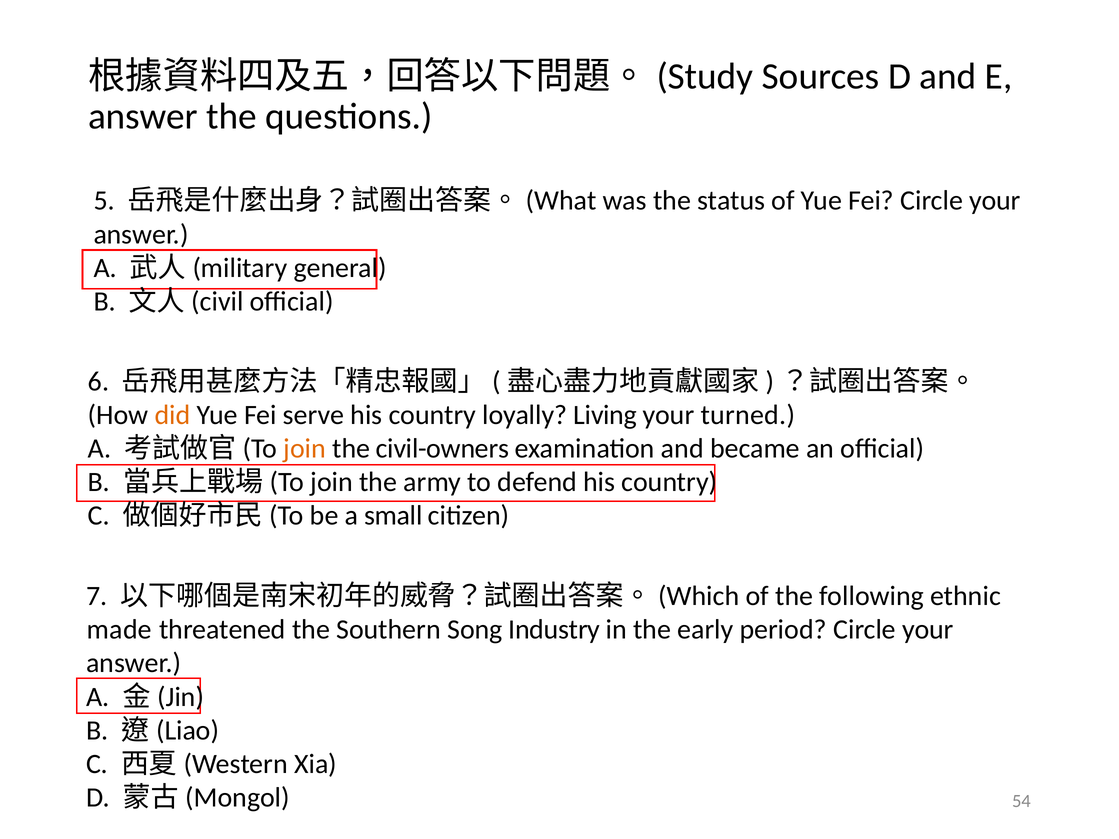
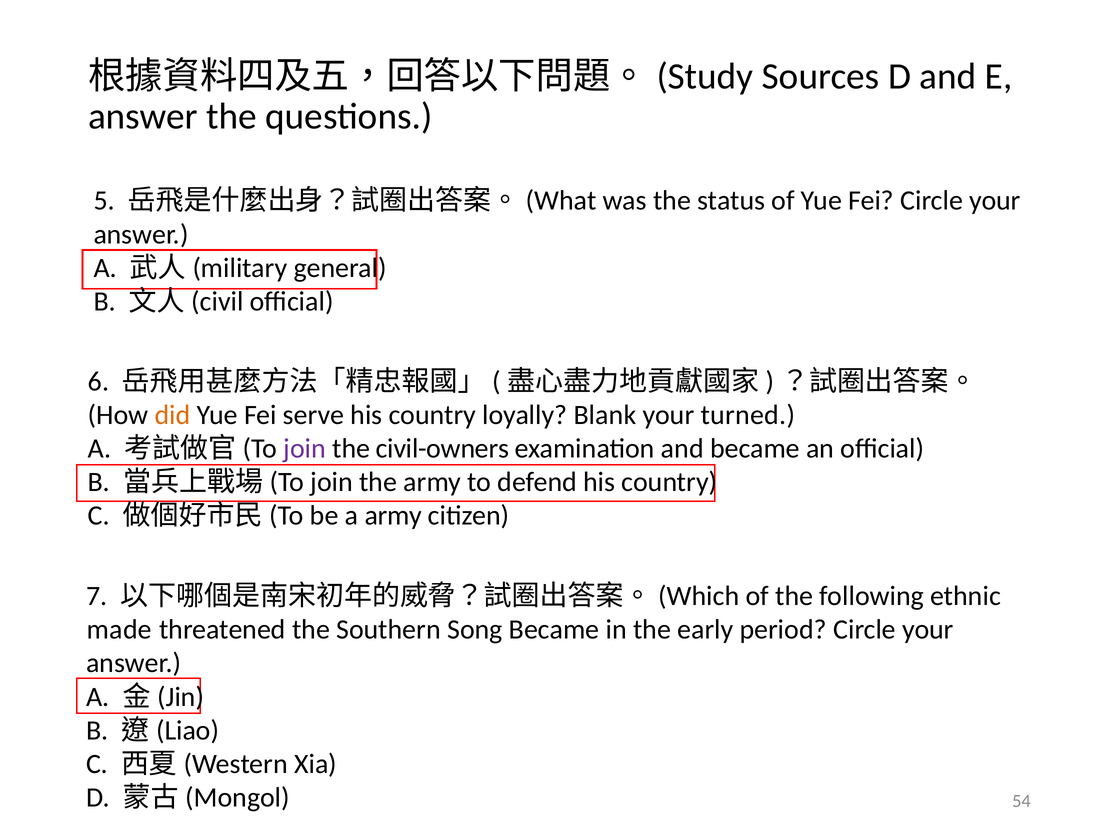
Living: Living -> Blank
join at (305, 449) colour: orange -> purple
a small: small -> army
Song Industry: Industry -> Became
